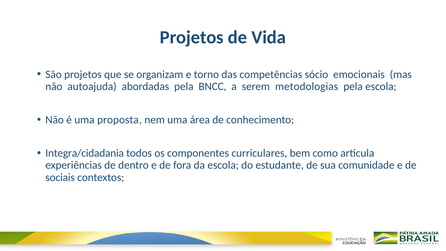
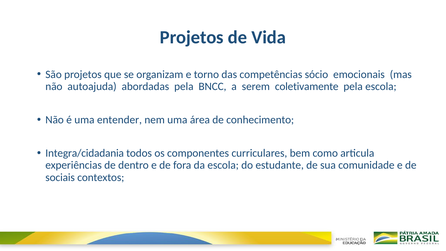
metodologias: metodologias -> coletivamente
proposta: proposta -> entender
